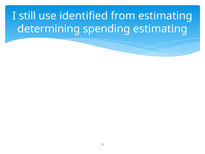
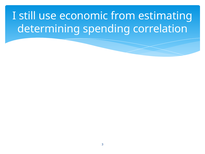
identified: identified -> economic
spending estimating: estimating -> correlation
